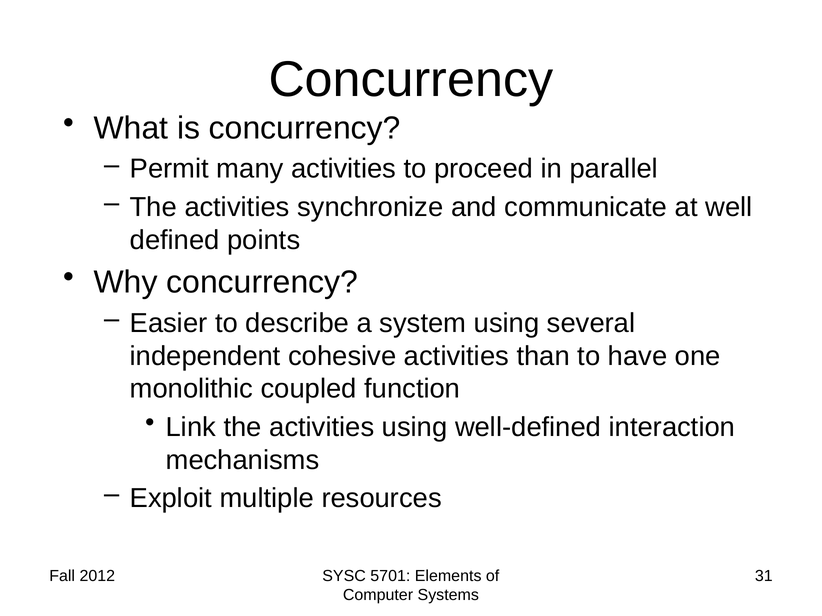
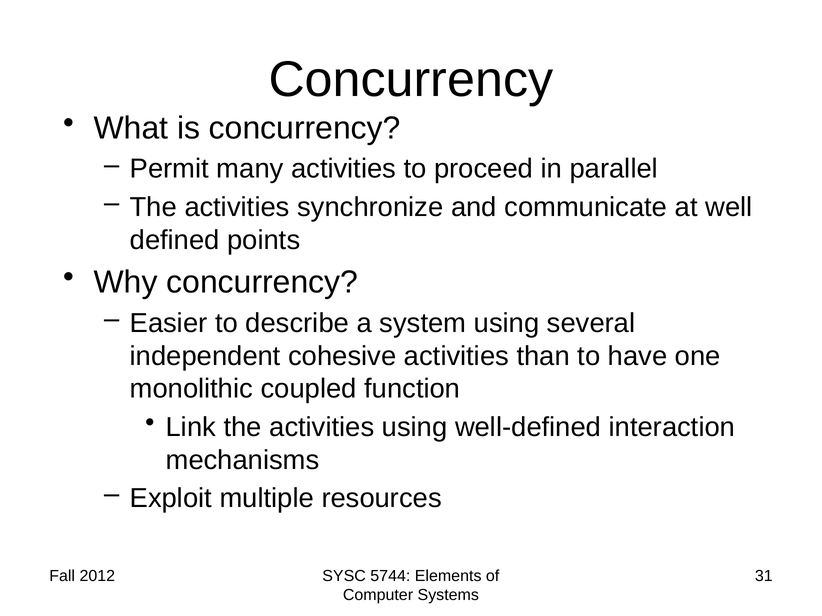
5701: 5701 -> 5744
